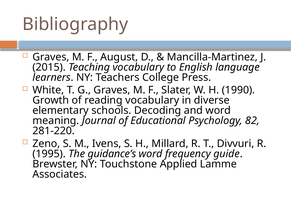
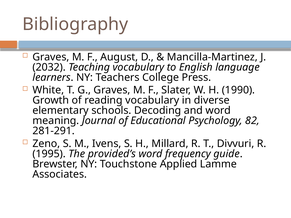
2015: 2015 -> 2032
281-220: 281-220 -> 281-291
guidance’s: guidance’s -> provided’s
